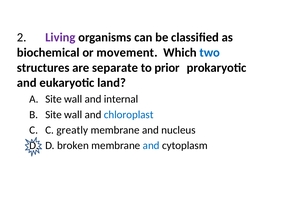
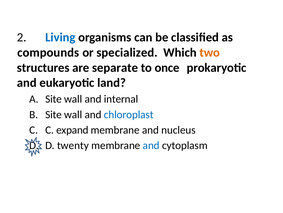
Living colour: purple -> blue
biochemical: biochemical -> compounds
movement: movement -> specialized
two colour: blue -> orange
prior: prior -> once
greatly: greatly -> expand
broken: broken -> twenty
